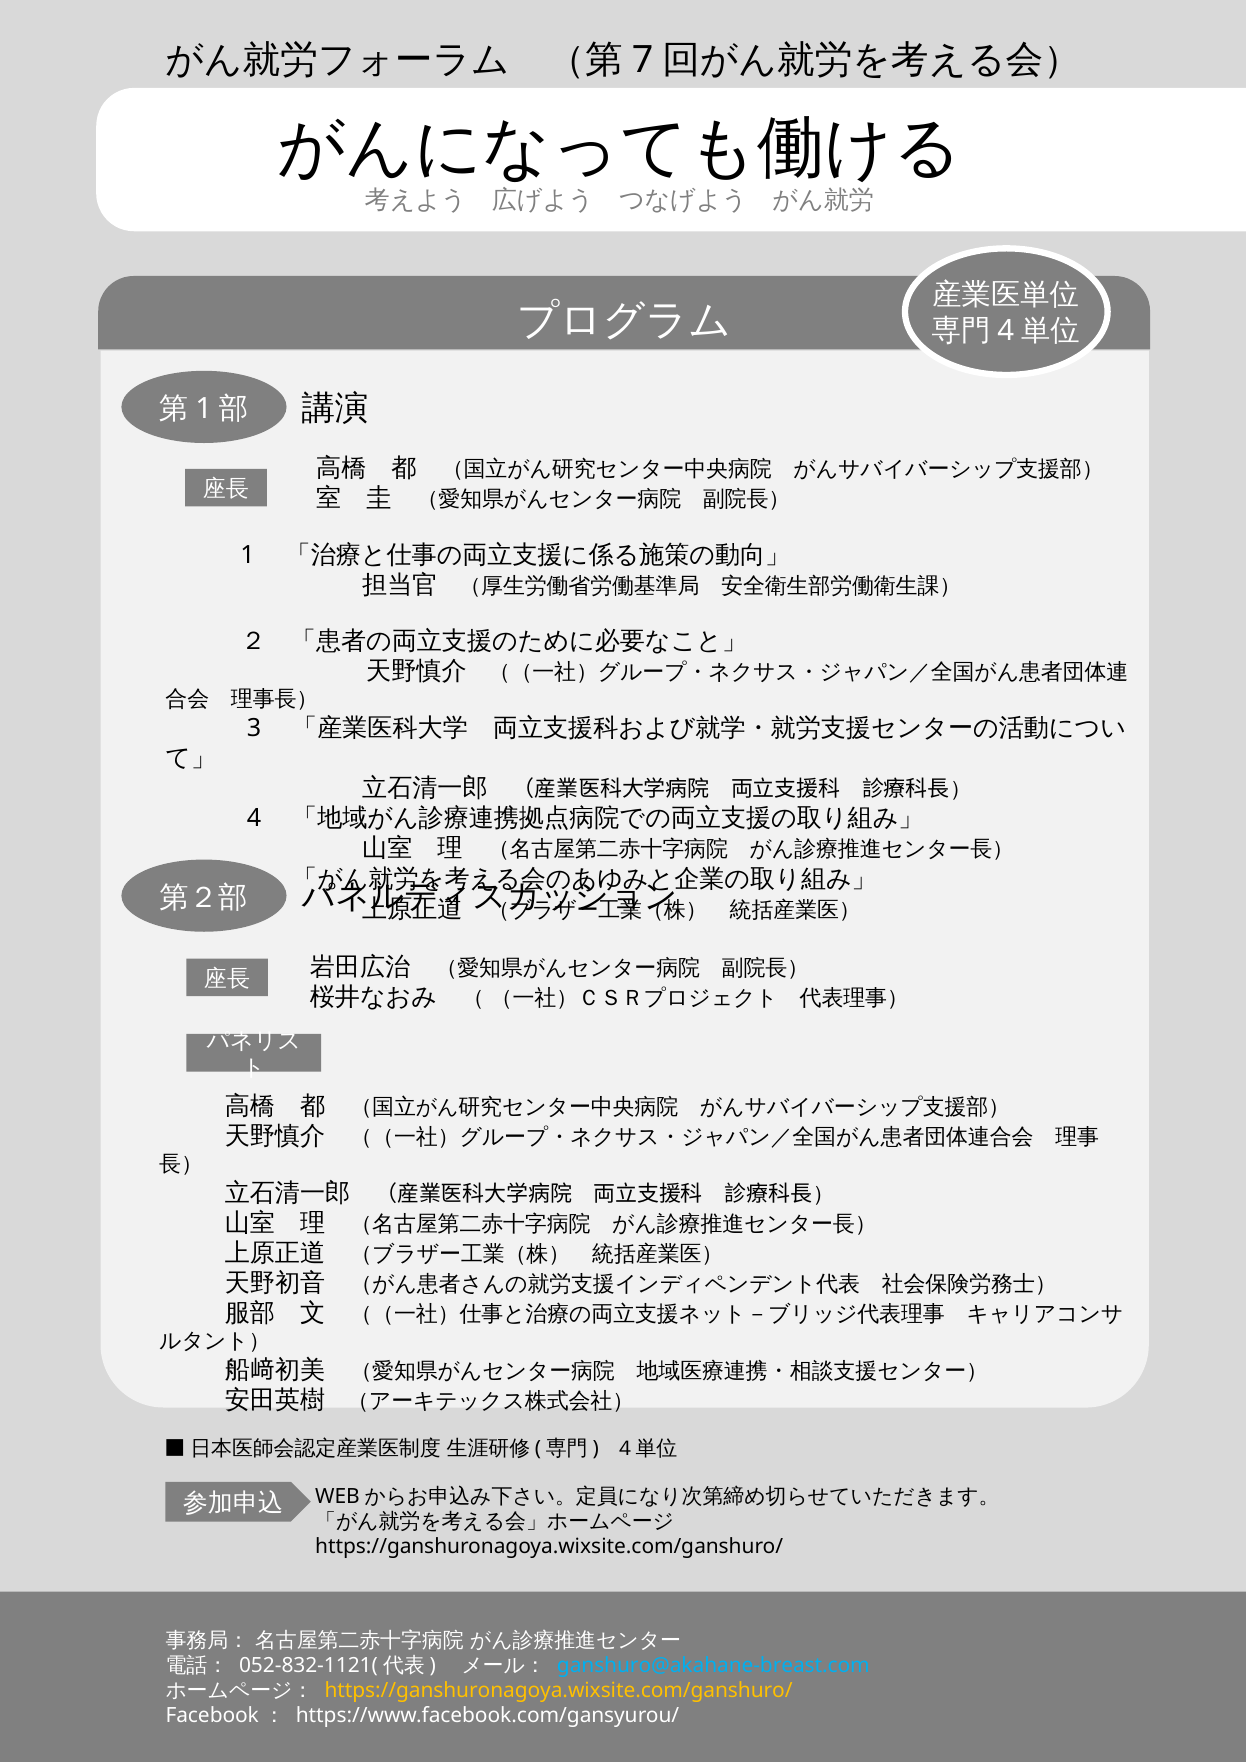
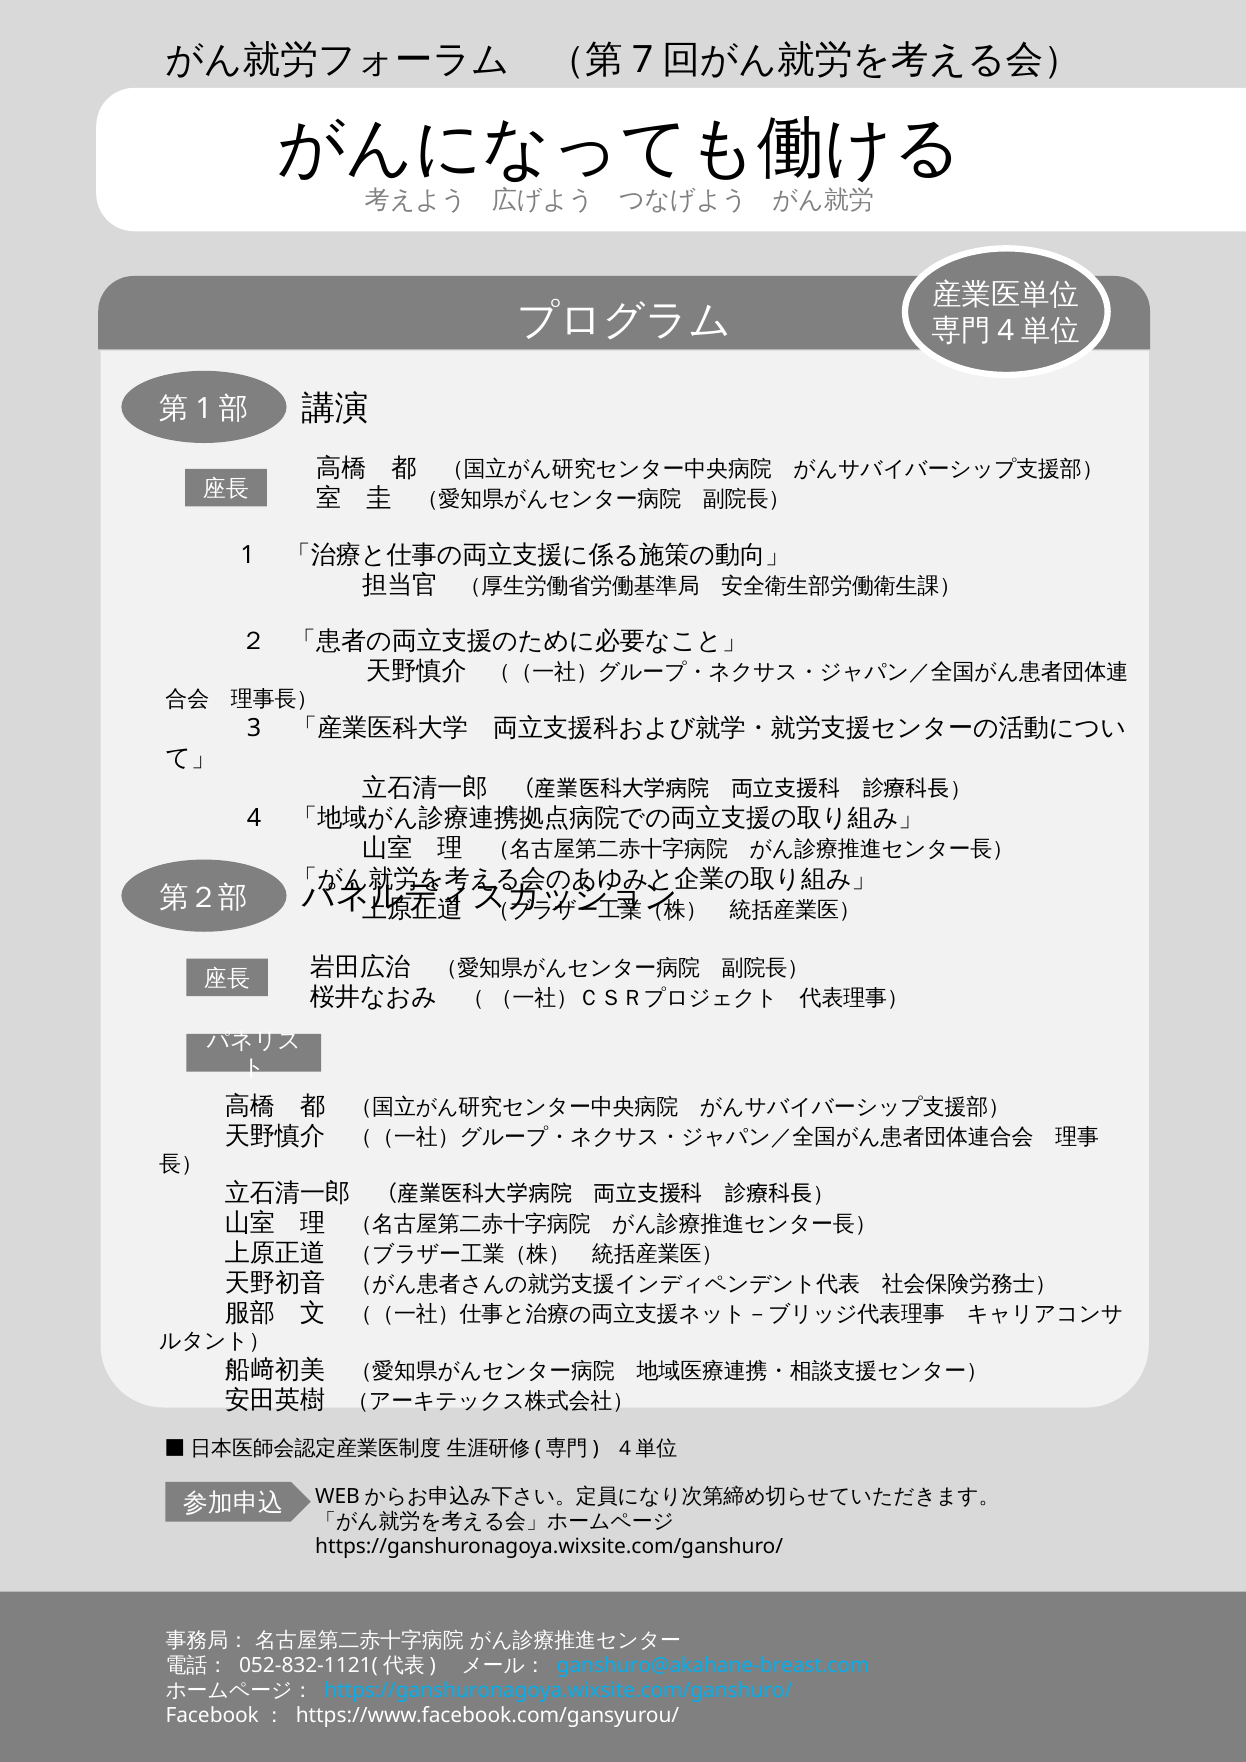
https://ganshuronagoya.wixsite.com/ganshuro/ at (559, 1691) colour: yellow -> light blue
